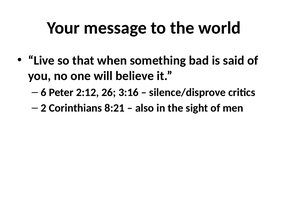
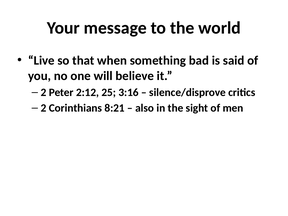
6 at (44, 92): 6 -> 2
26: 26 -> 25
